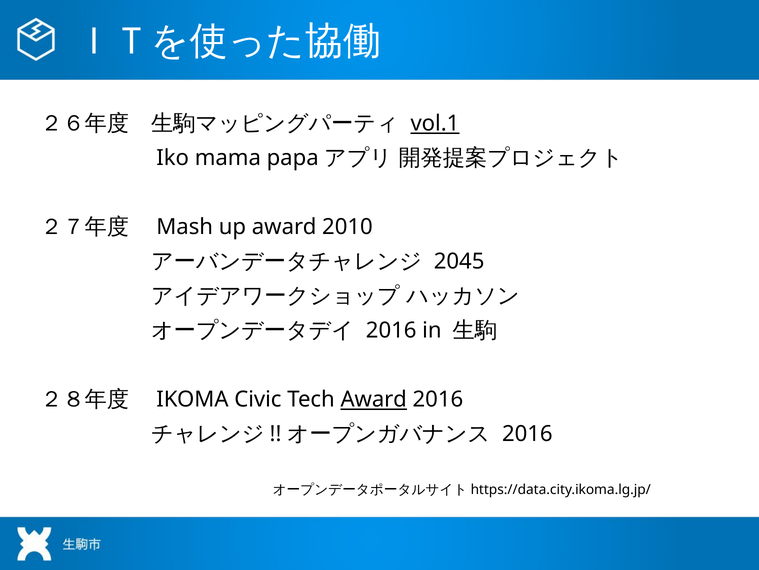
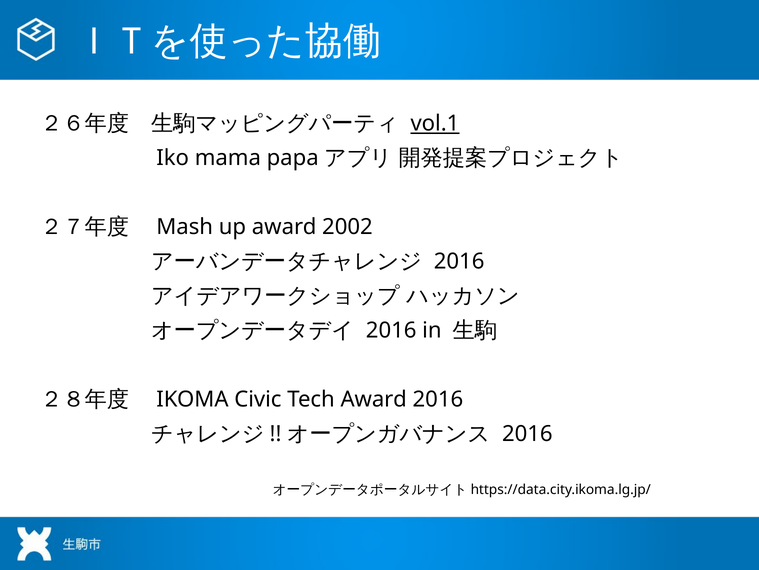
2010: 2010 -> 2002
2045 at (459, 261): 2045 -> 2016
Award at (374, 399) underline: present -> none
